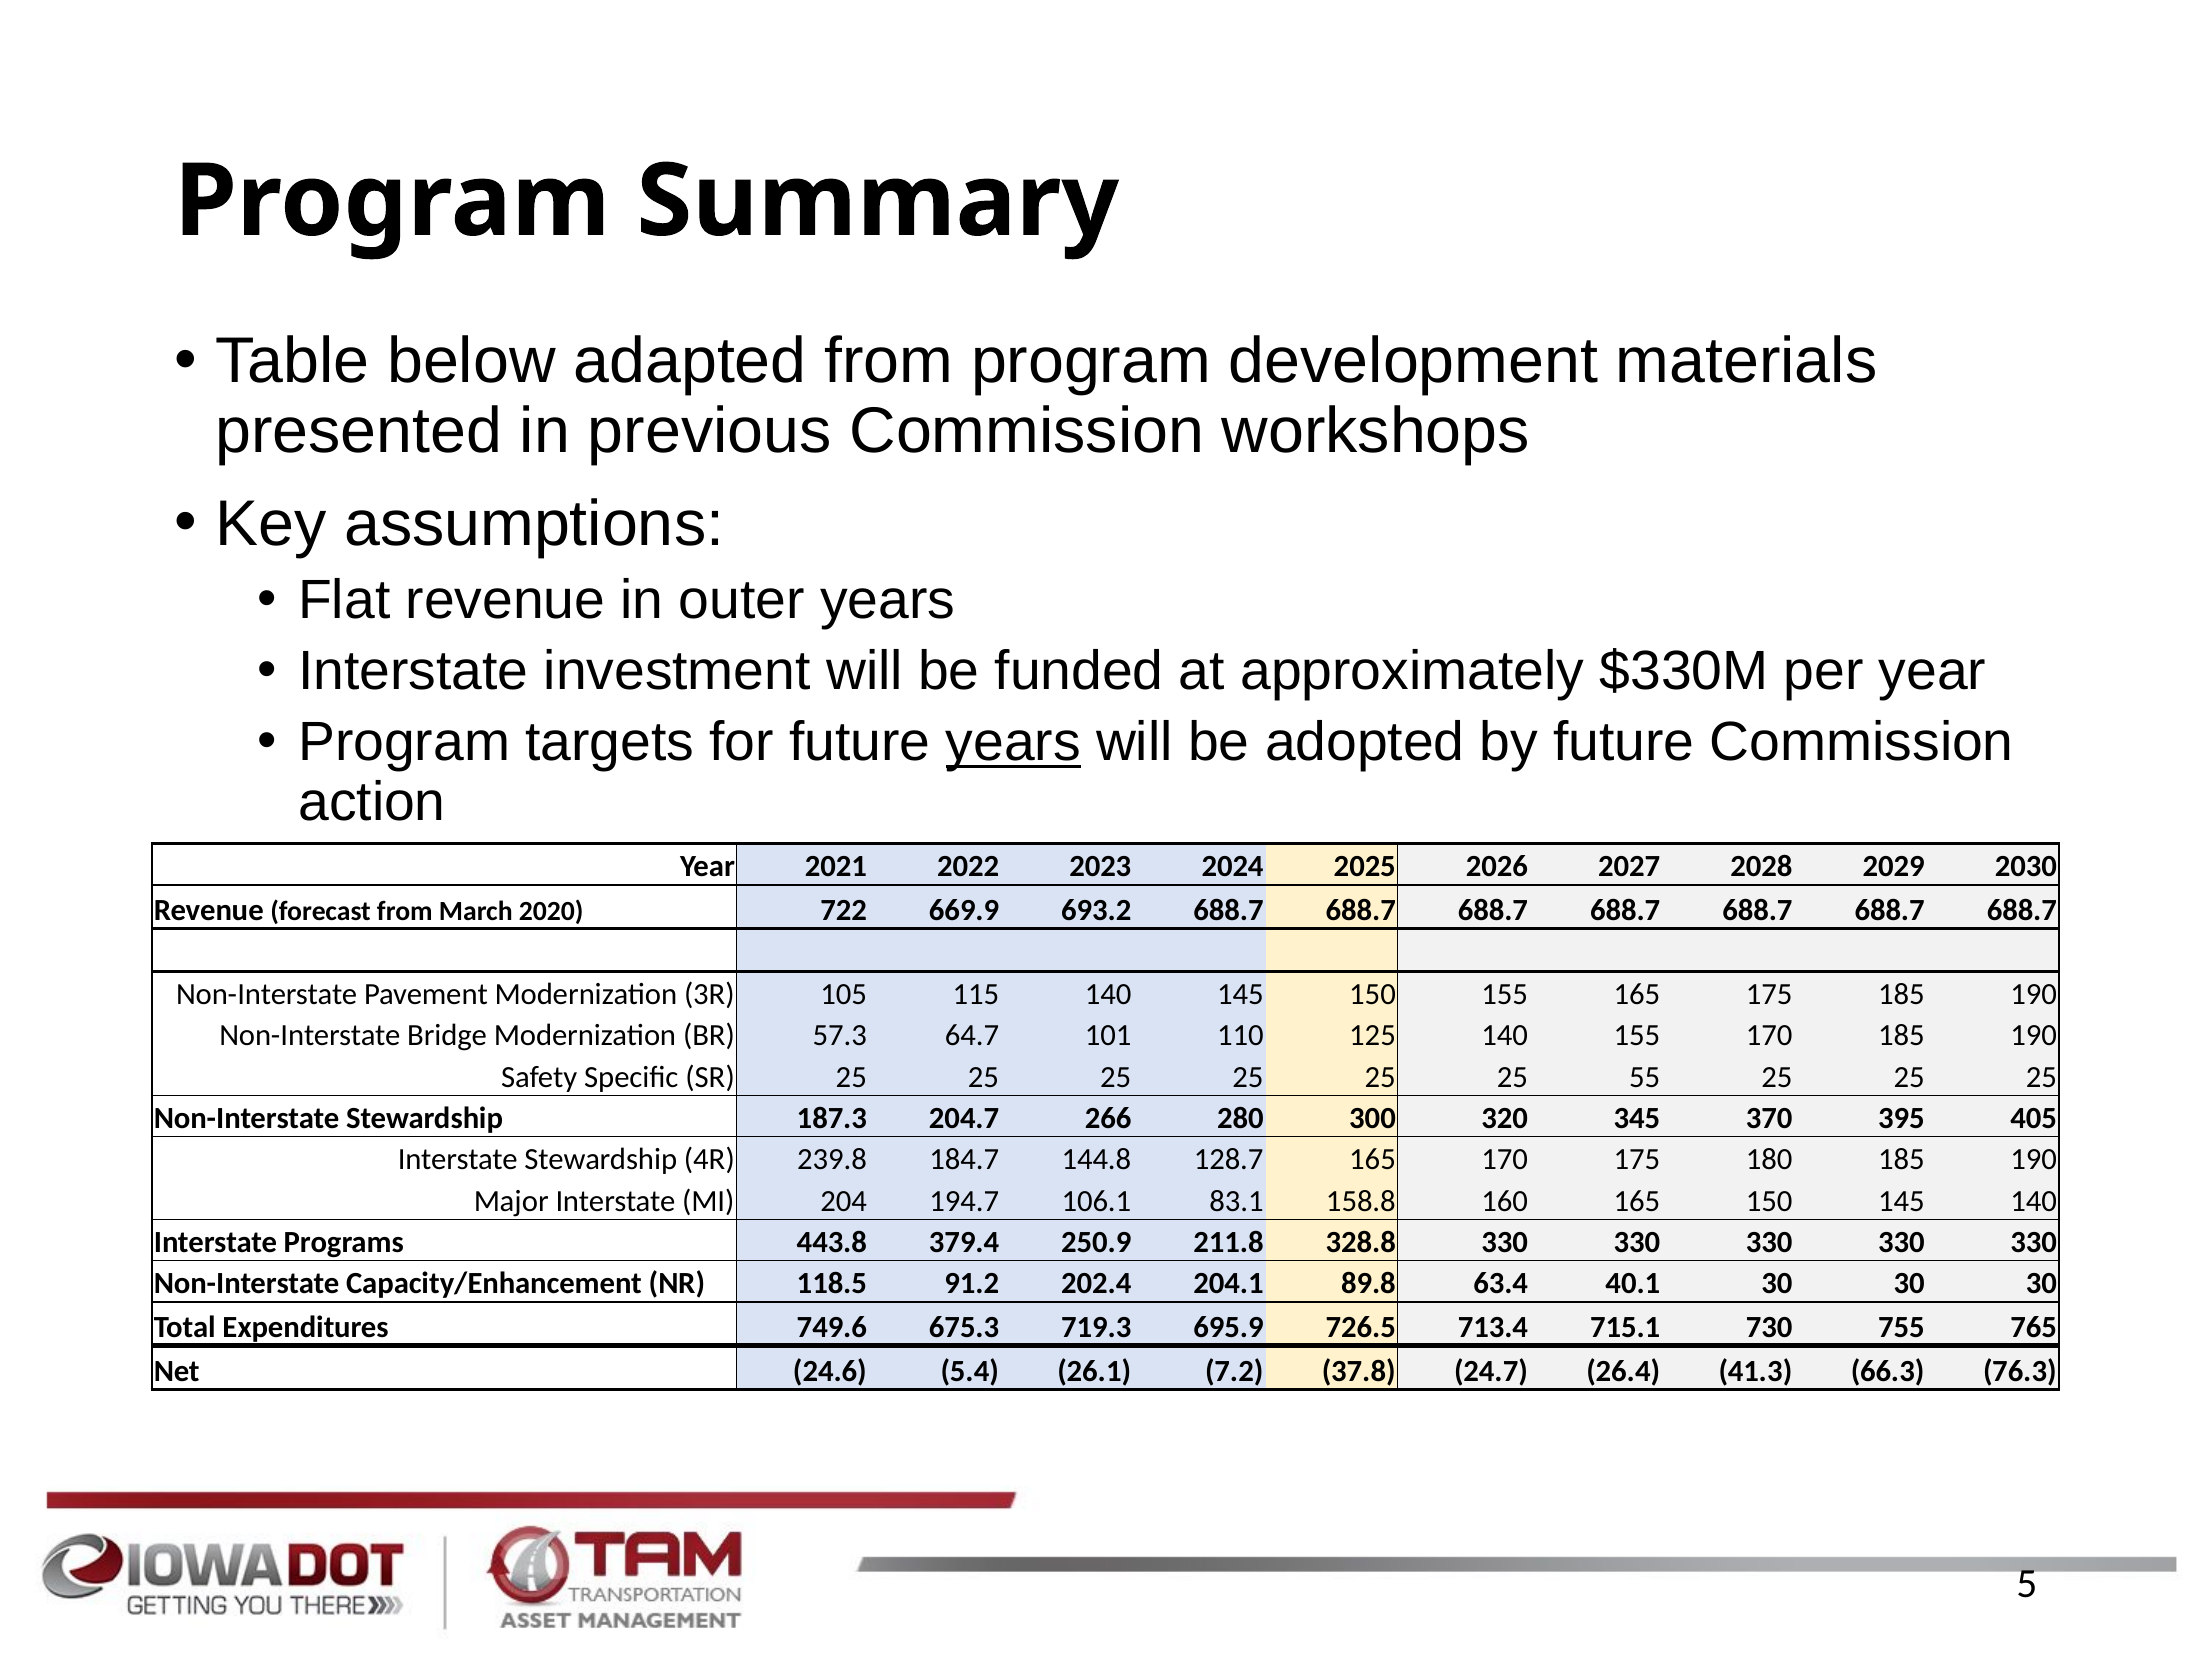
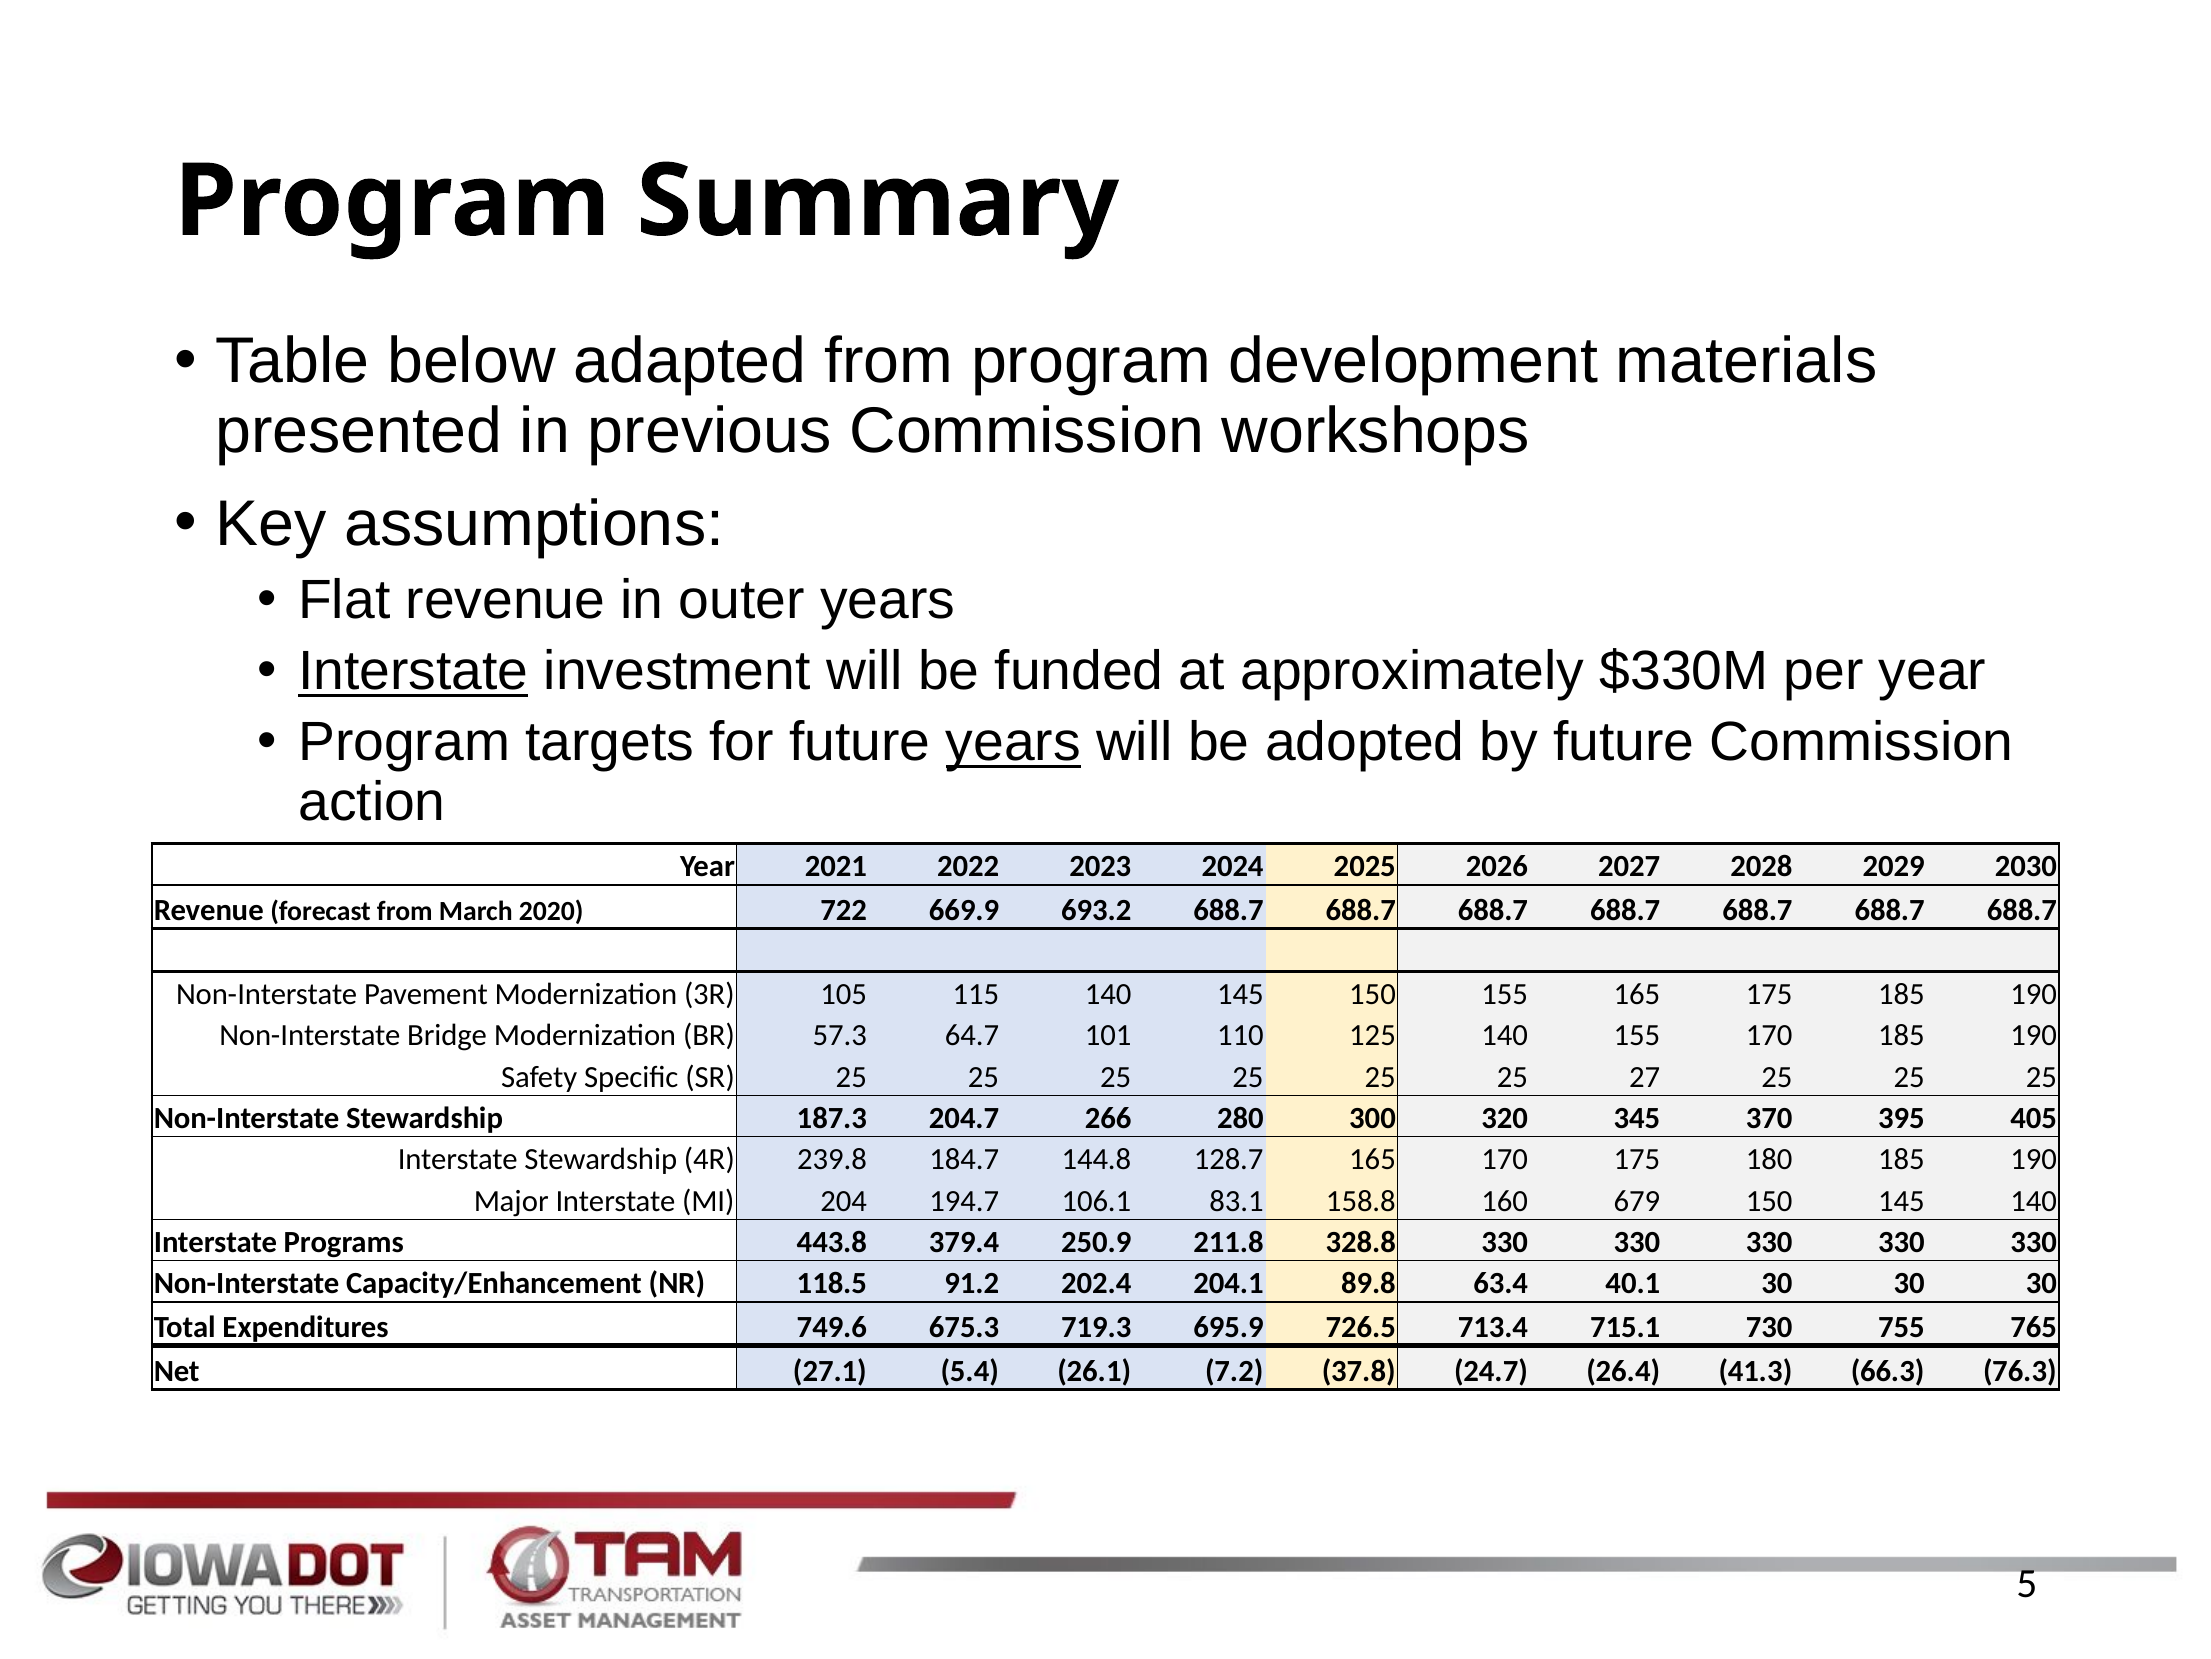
Interstate at (413, 671) underline: none -> present
55: 55 -> 27
160 165: 165 -> 679
24.6: 24.6 -> 27.1
